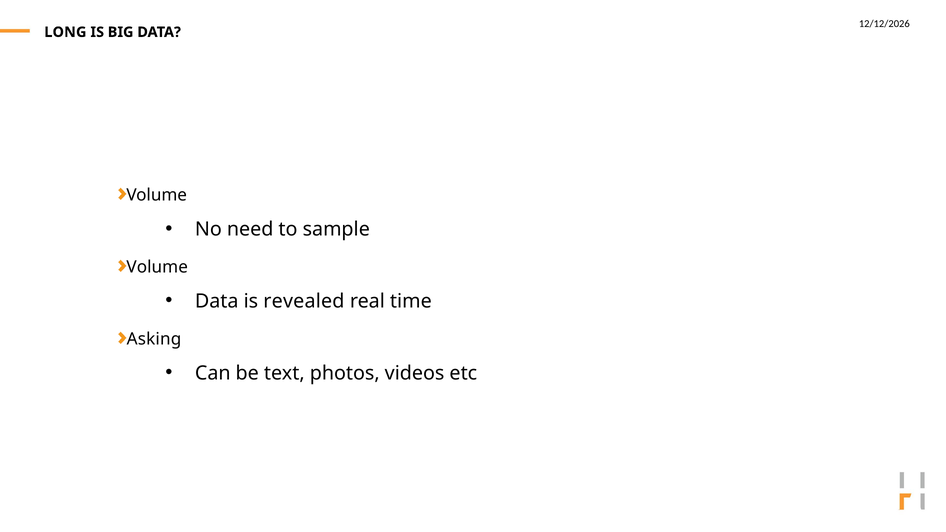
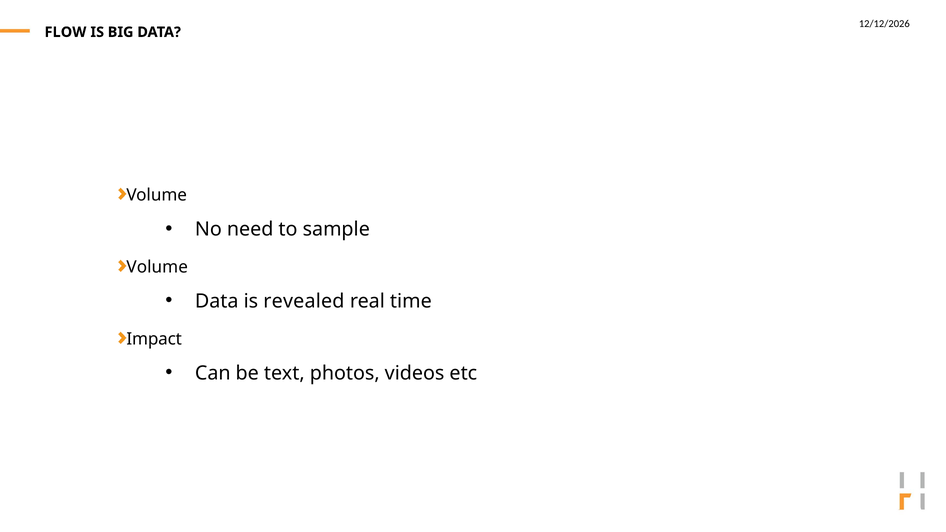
LONG: LONG -> FLOW
Asking: Asking -> Impact
